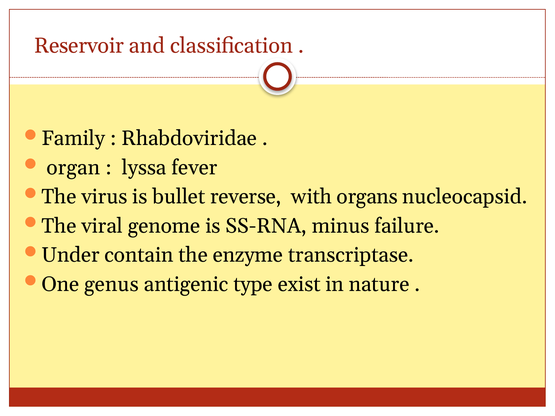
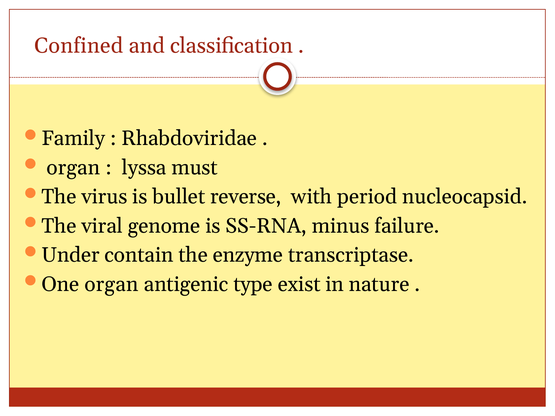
Reservoir: Reservoir -> Confined
fever: fever -> must
organs: organs -> period
One genus: genus -> organ
